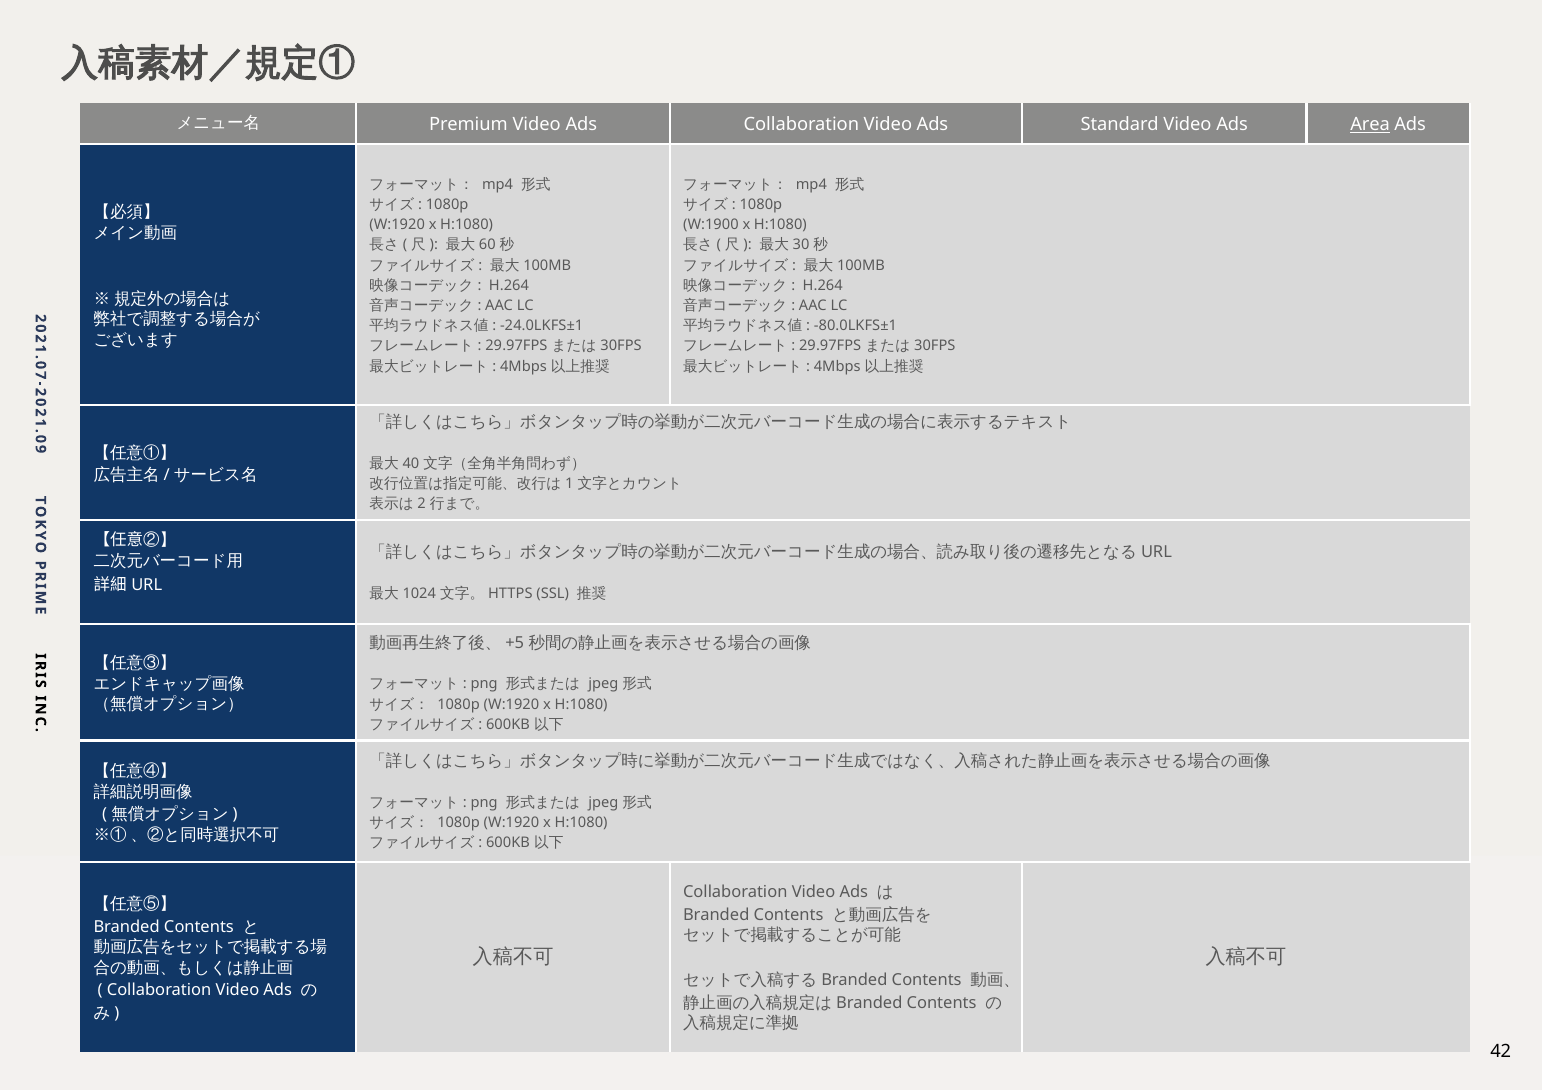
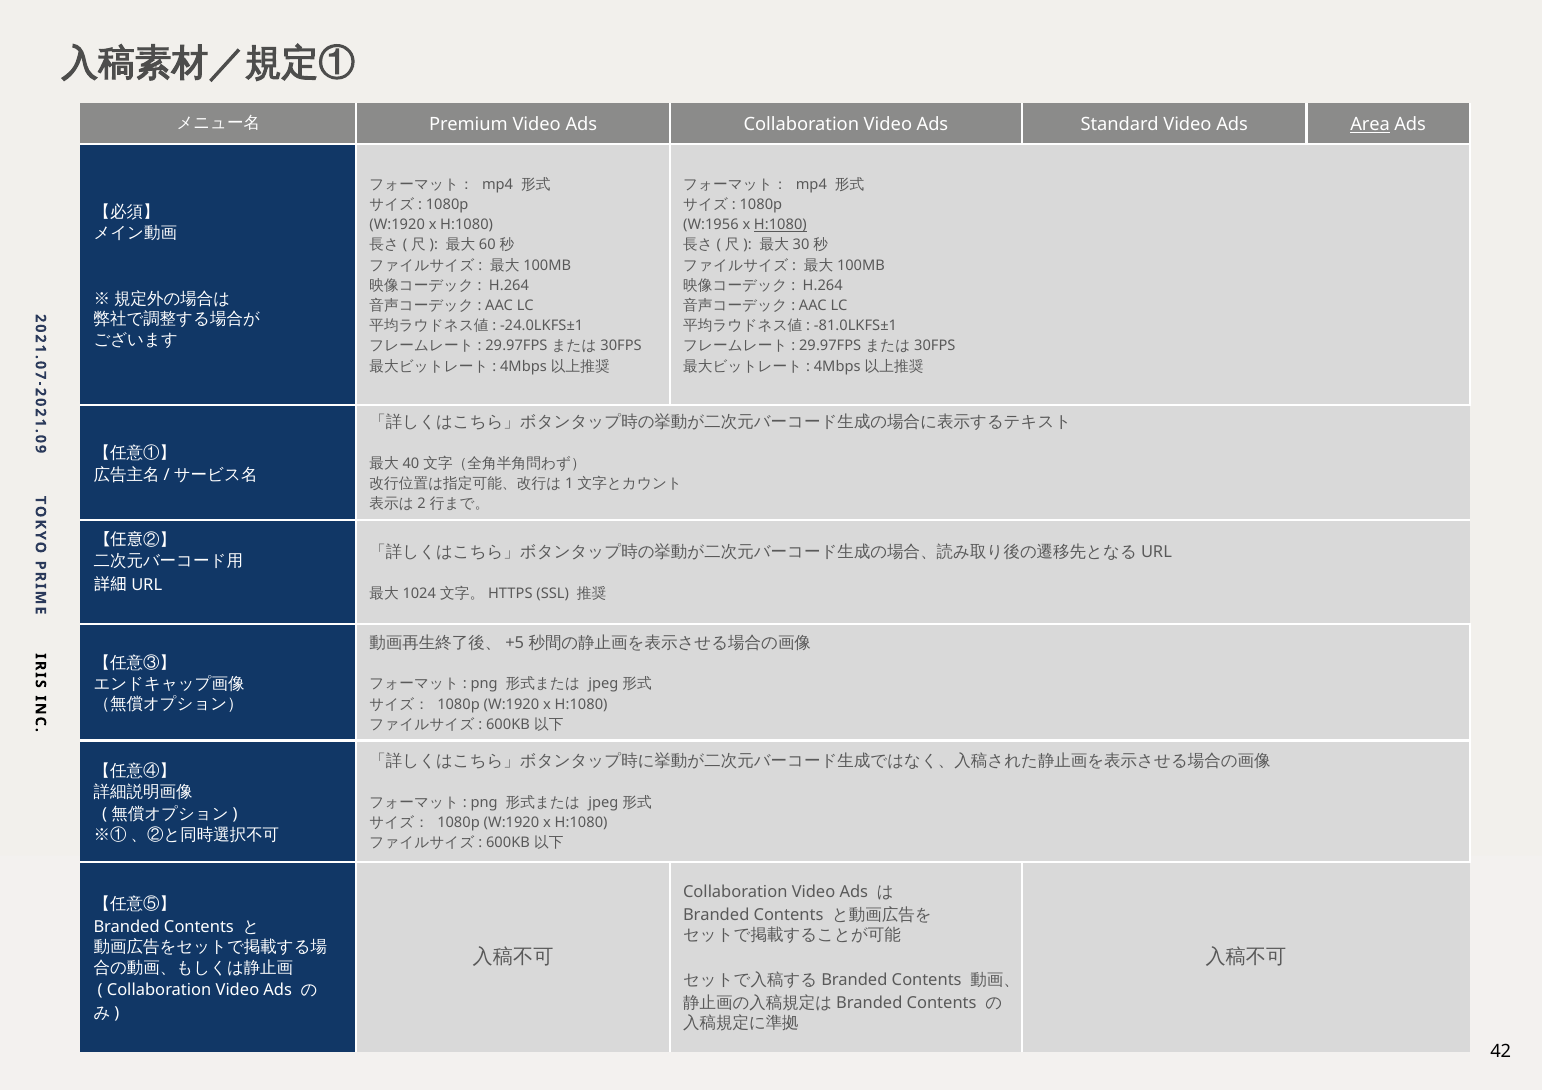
W:1900: W:1900 -> W:1956
H:1080 at (780, 225) underline: none -> present
-80.0LKFS±1: -80.0LKFS±1 -> -81.0LKFS±1
